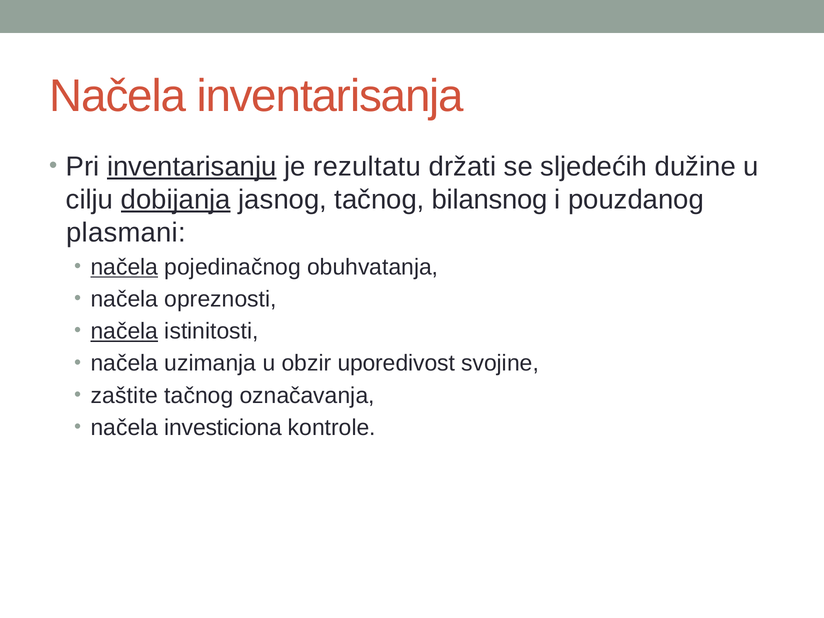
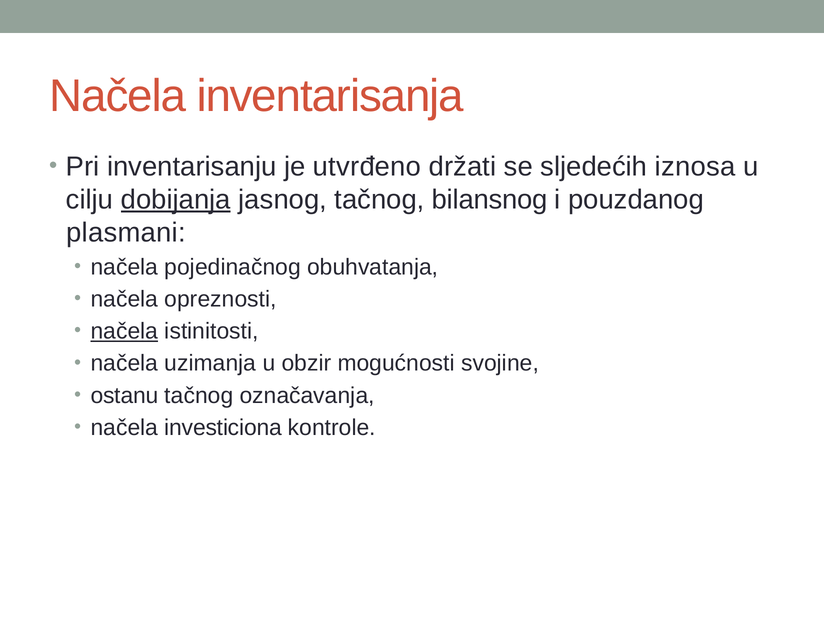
inventarisanju underline: present -> none
rezultatu: rezultatu -> utvrđeno
dužine: dužine -> iznosa
načela at (124, 267) underline: present -> none
uporedivost: uporedivost -> mogućnosti
zaštite: zaštite -> ostanu
